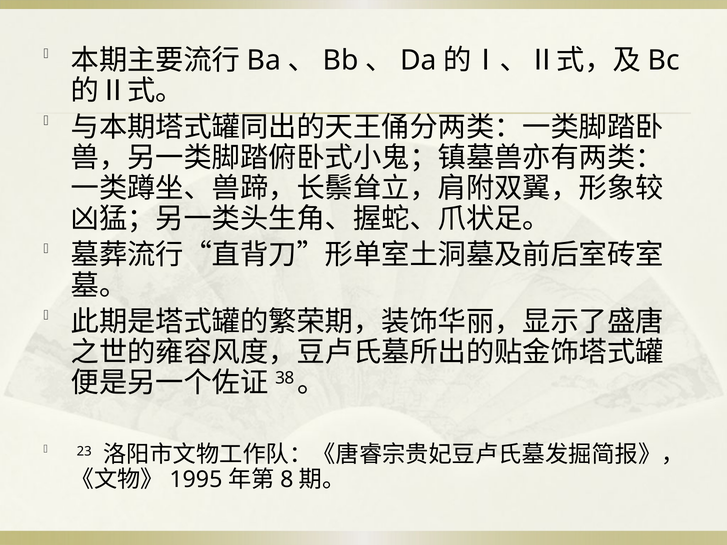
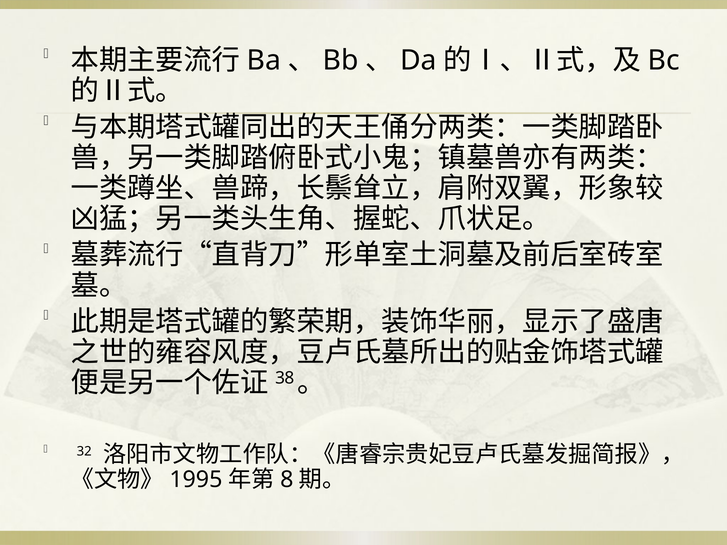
23: 23 -> 32
